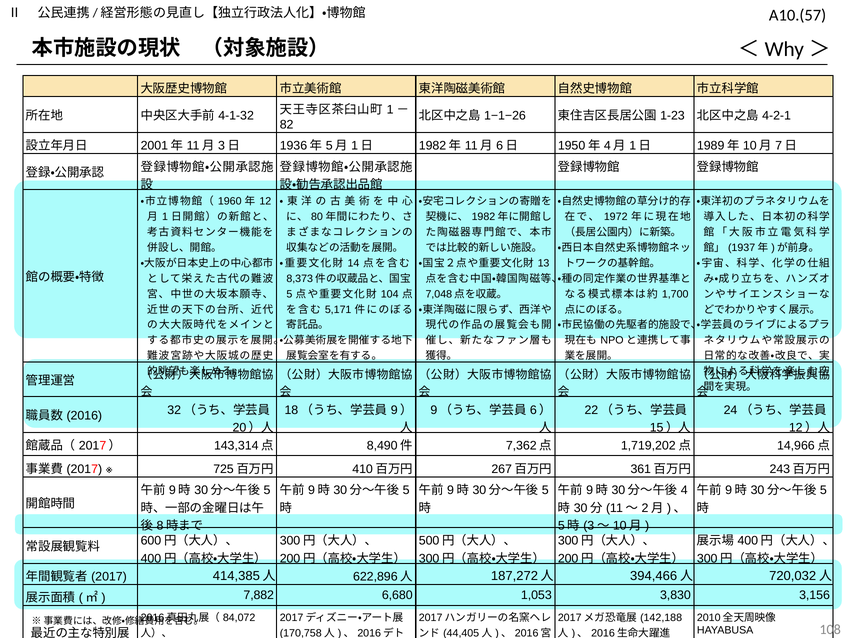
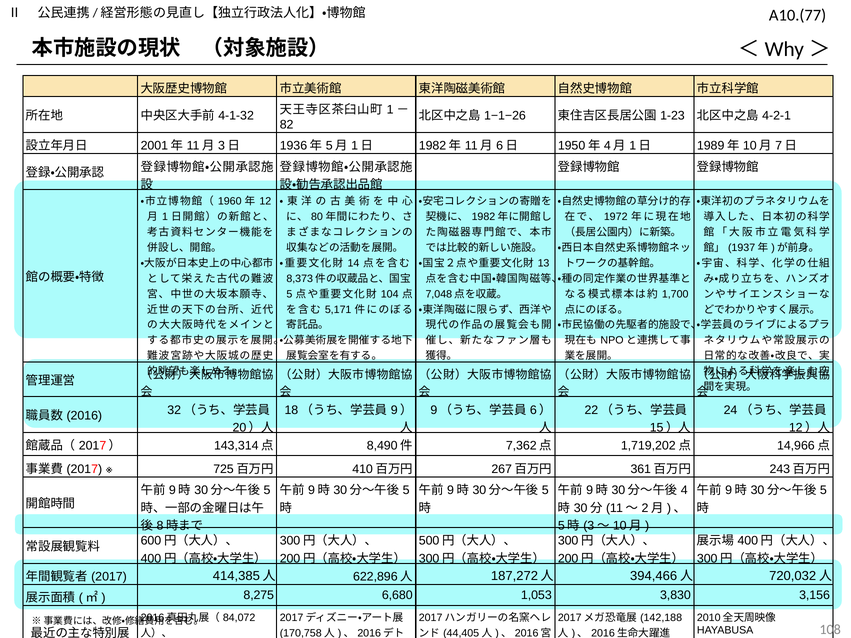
A10.(57: A10.(57 -> A10.(77
7,882: 7,882 -> 8,275
